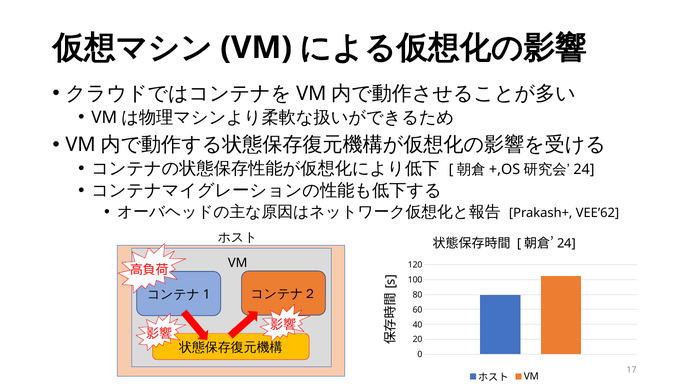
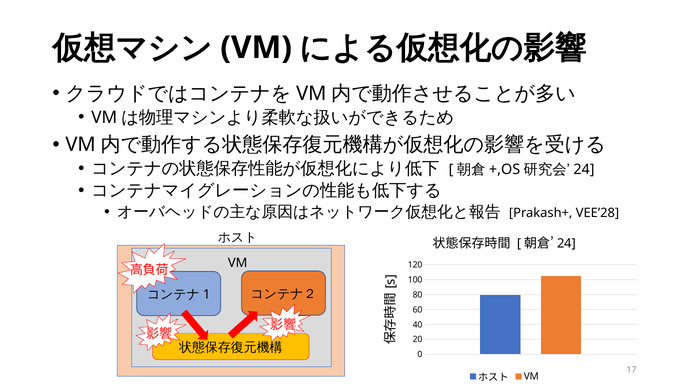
VEE’62: VEE’62 -> VEE’28
